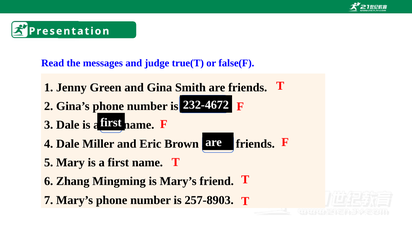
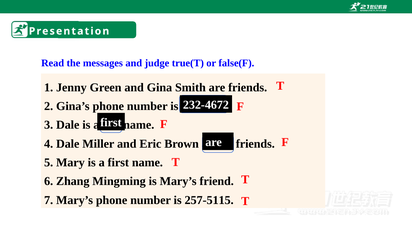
257-8903: 257-8903 -> 257-5115
